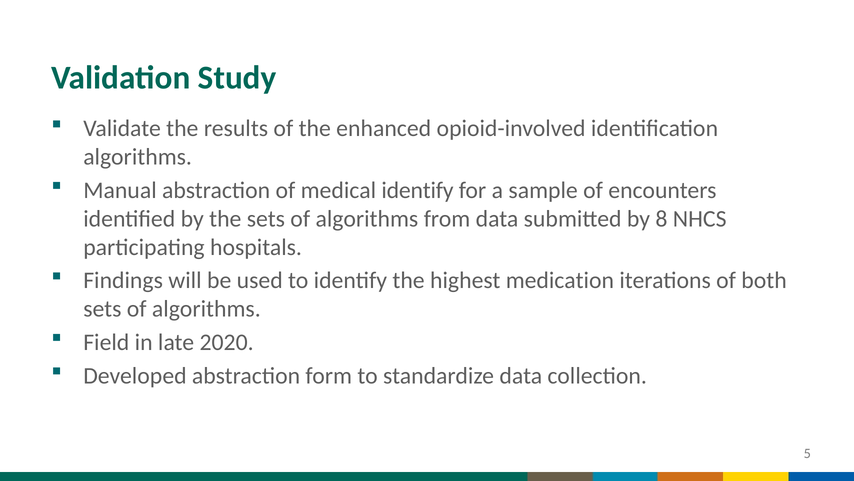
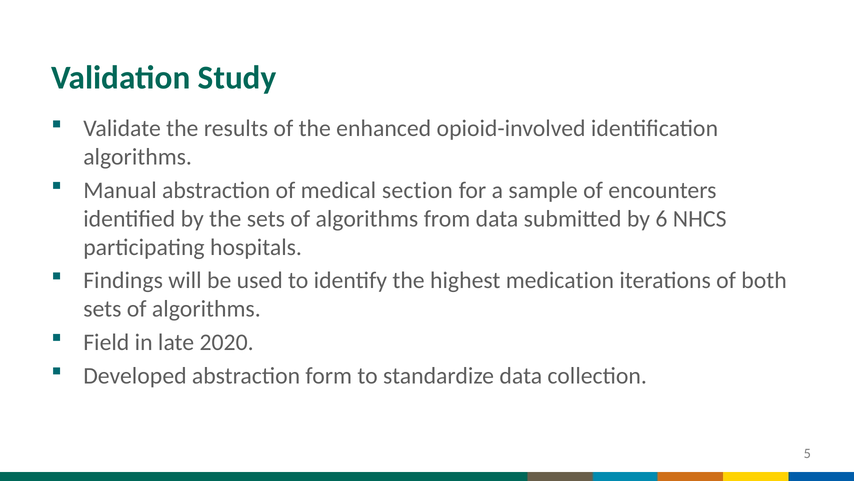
medical identify: identify -> section
8: 8 -> 6
